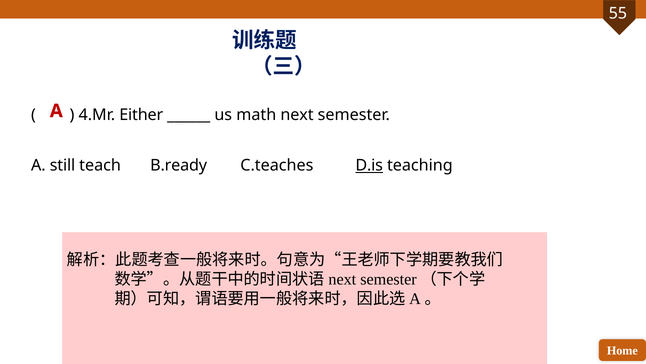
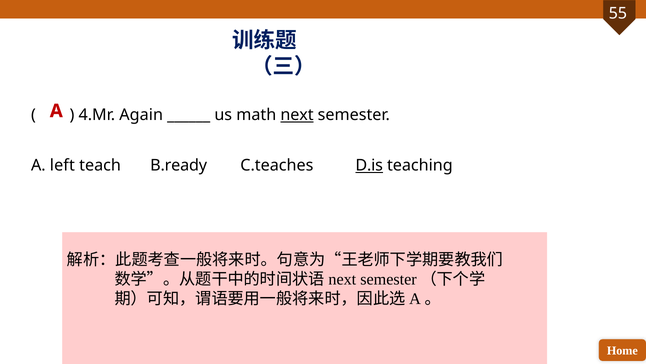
Either: Either -> Again
next underline: none -> present
still: still -> left
